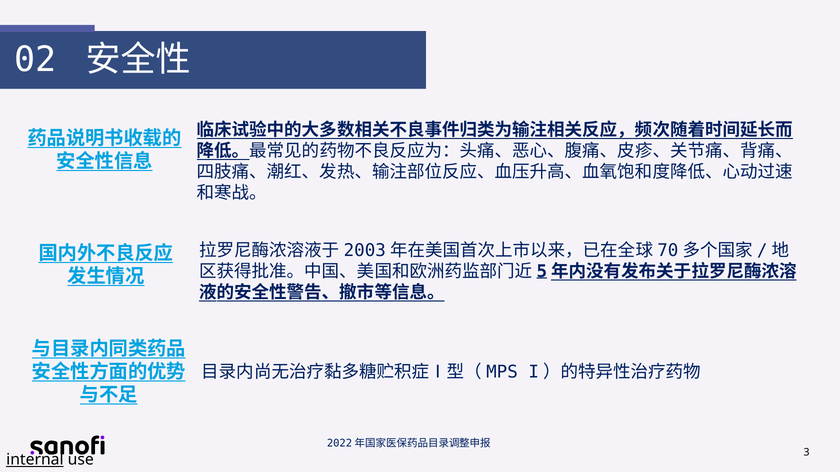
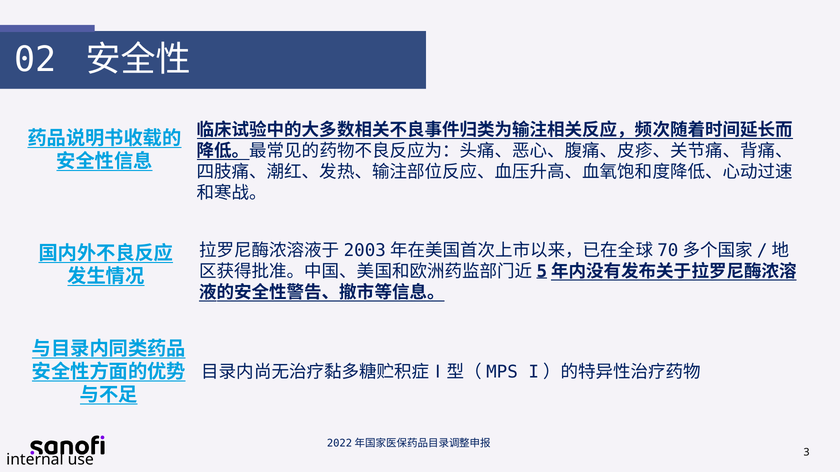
internal underline: present -> none
